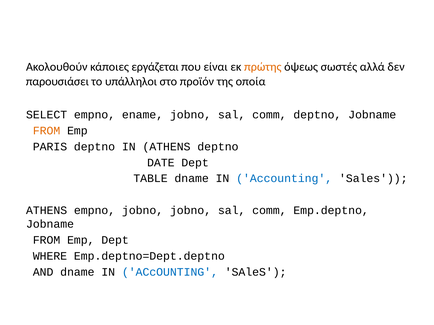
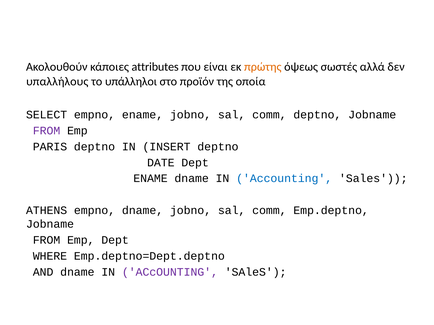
εργάζεται: εργάζεται -> attributes
παρουσιάσει: παρουσιάσει -> υπαλλήλους
FROM at (47, 131) colour: orange -> purple
IN ATHENS: ATHENS -> INSERT
TABLE at (151, 179): TABLE -> ENAME
empno jobno: jobno -> dname
ACcOUNTING at (170, 273) colour: blue -> purple
